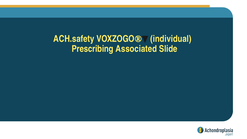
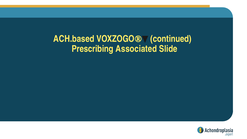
ACH.safety: ACH.safety -> ACH.based
individual: individual -> continued
